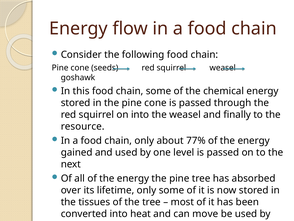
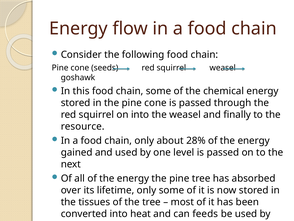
77%: 77% -> 28%
move: move -> feeds
